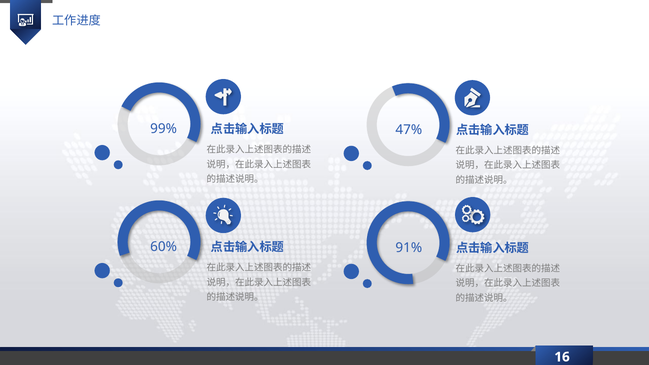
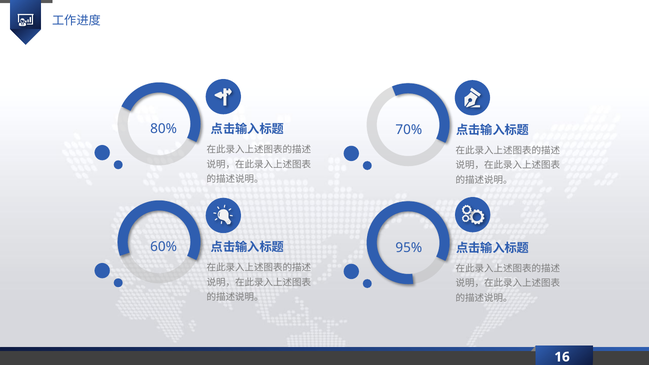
99%: 99% -> 80%
47%: 47% -> 70%
91%: 91% -> 95%
